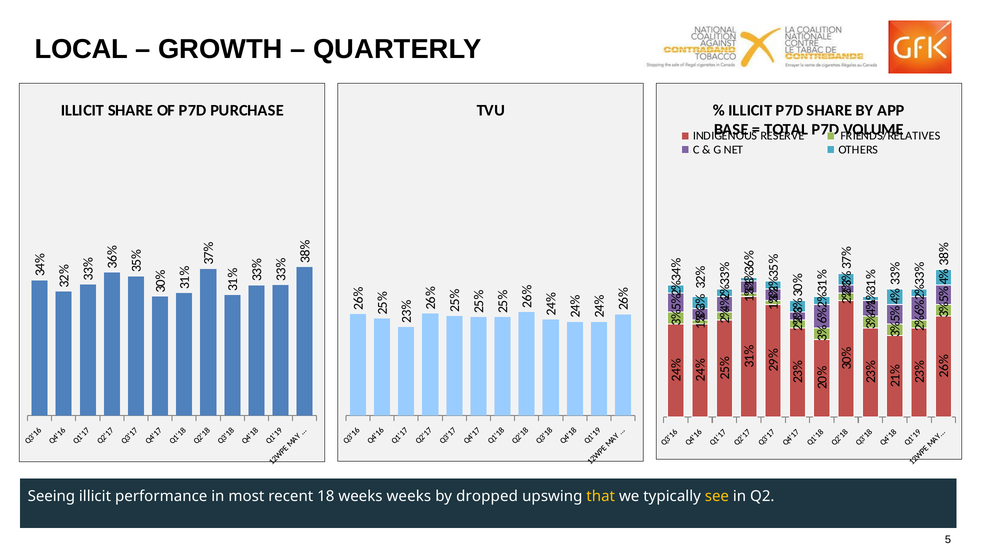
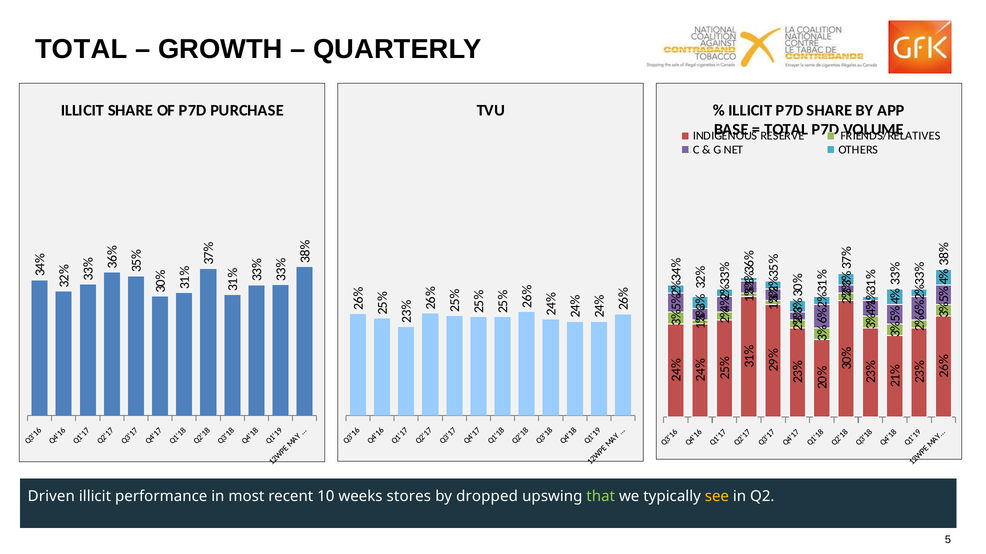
LOCAL at (81, 49): LOCAL -> TOTAL
Seeing: Seeing -> Driven
18: 18 -> 10
weeks weeks: weeks -> stores
that colour: yellow -> light green
